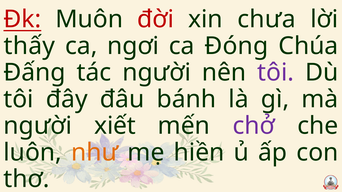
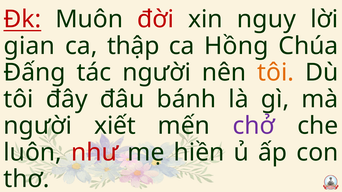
chưa: chưa -> nguy
thấy: thấy -> gian
ngơi: ngơi -> thập
Đóng: Đóng -> Hồng
tôi at (276, 73) colour: purple -> orange
như colour: orange -> red
